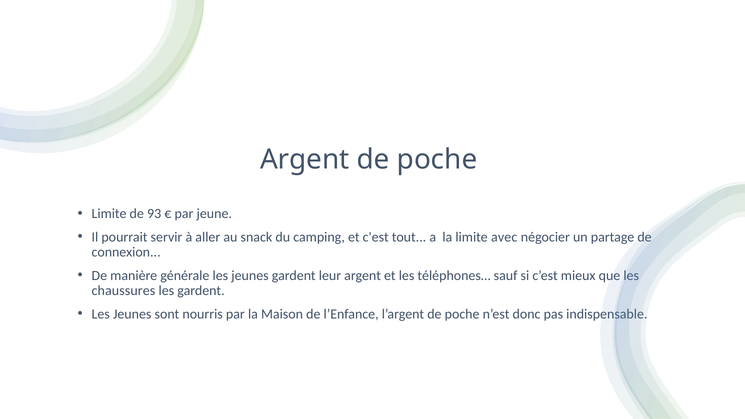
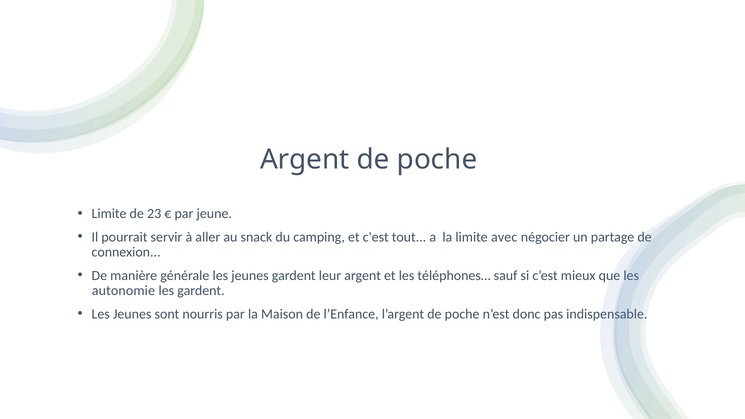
93: 93 -> 23
chaussures: chaussures -> autonomie
